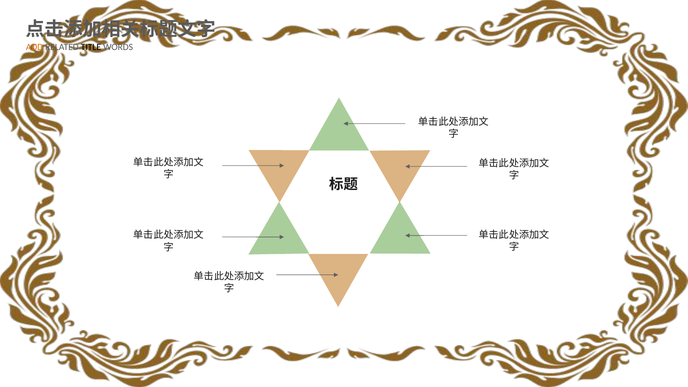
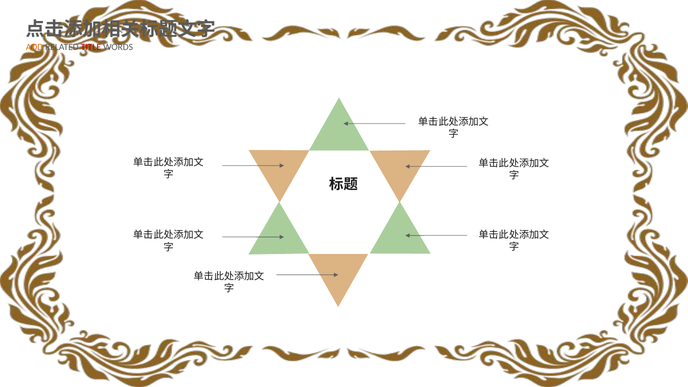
TITLE colour: black -> red
